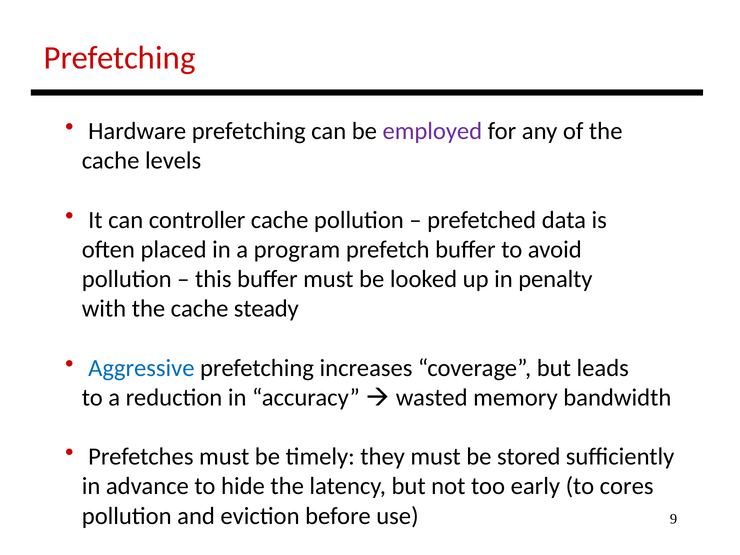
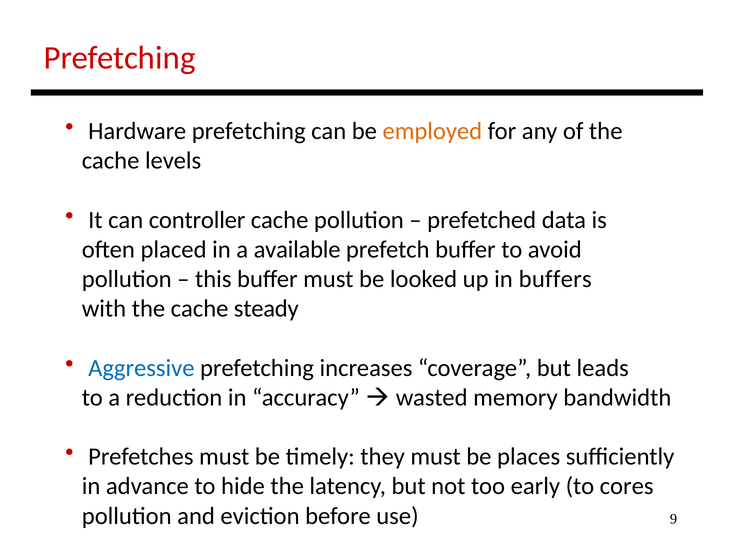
employed colour: purple -> orange
program: program -> available
penalty: penalty -> buffers
stored: stored -> places
